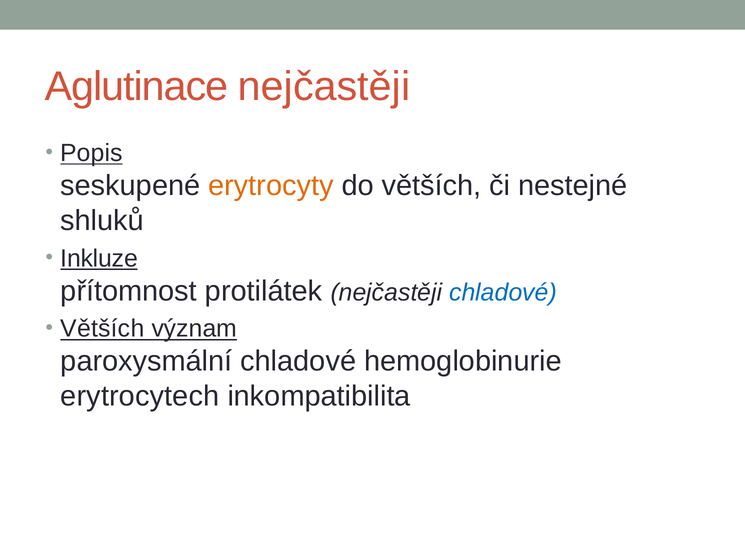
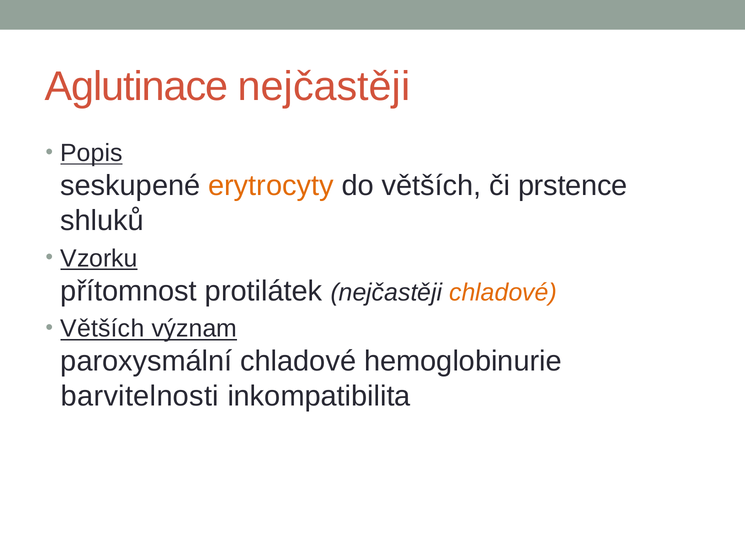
nestejné: nestejné -> prstence
Inkluze: Inkluze -> Vzorku
chladové at (503, 292) colour: blue -> orange
erytrocytech: erytrocytech -> barvitelnosti
